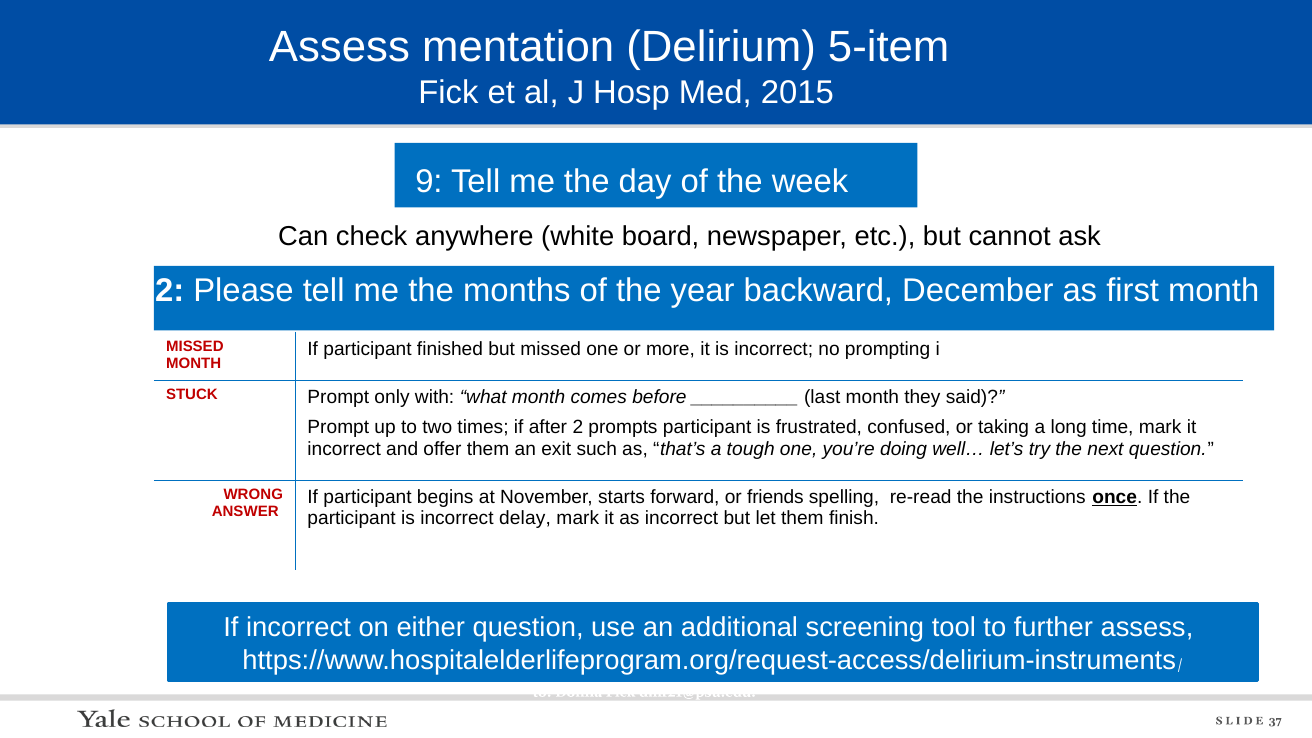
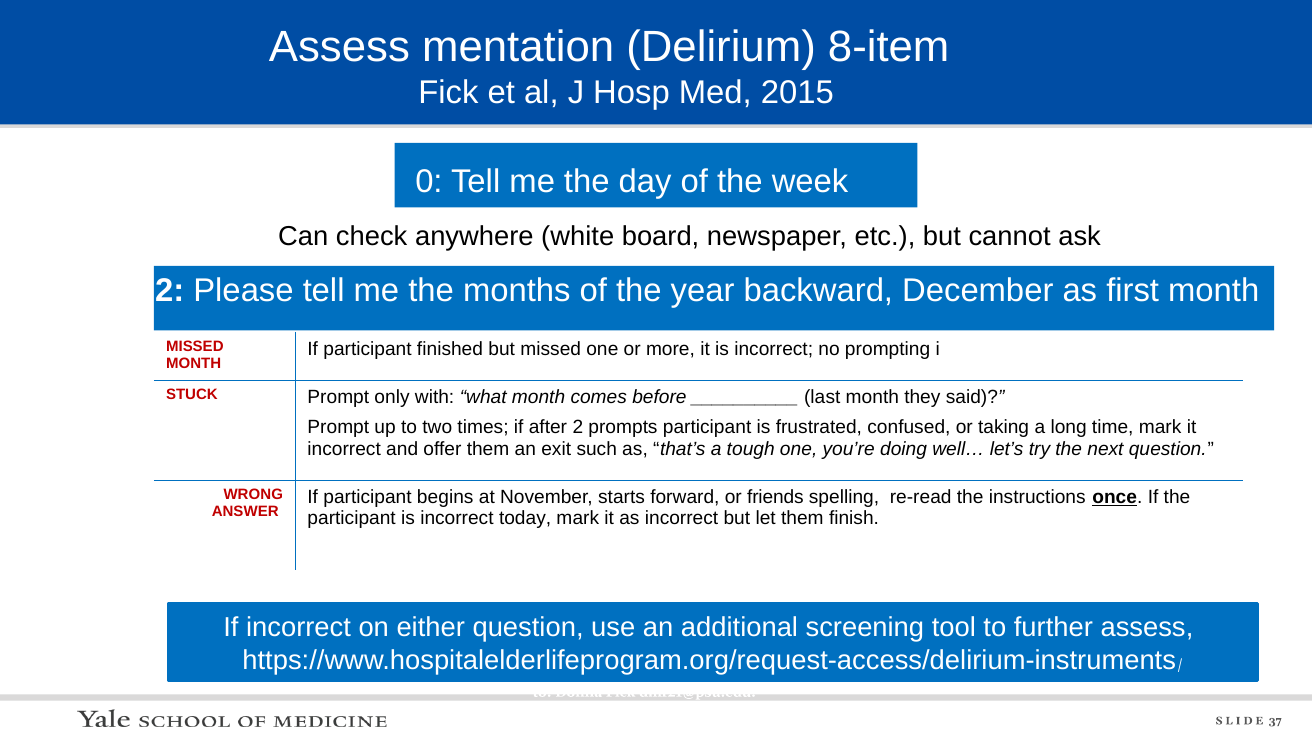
5-item: 5-item -> 8-item
9: 9 -> 0
delay: delay -> today
